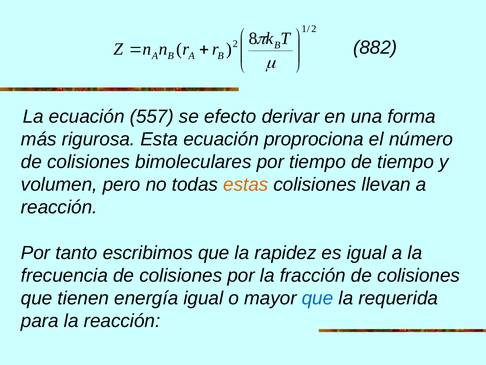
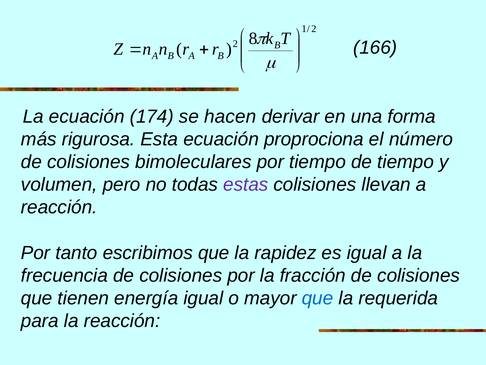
882: 882 -> 166
557: 557 -> 174
efecto: efecto -> hacen
estas colour: orange -> purple
